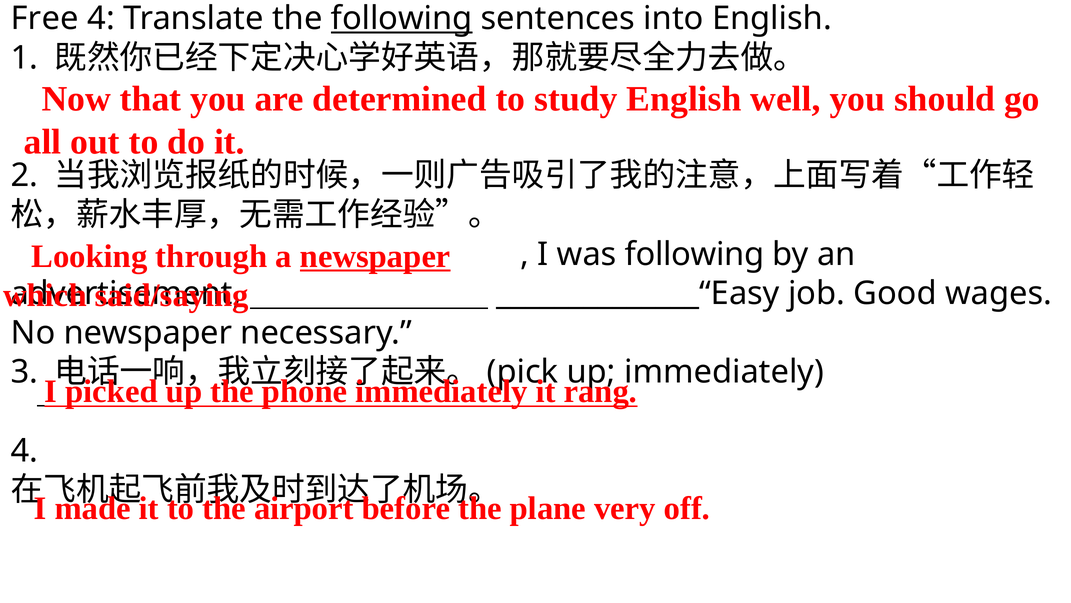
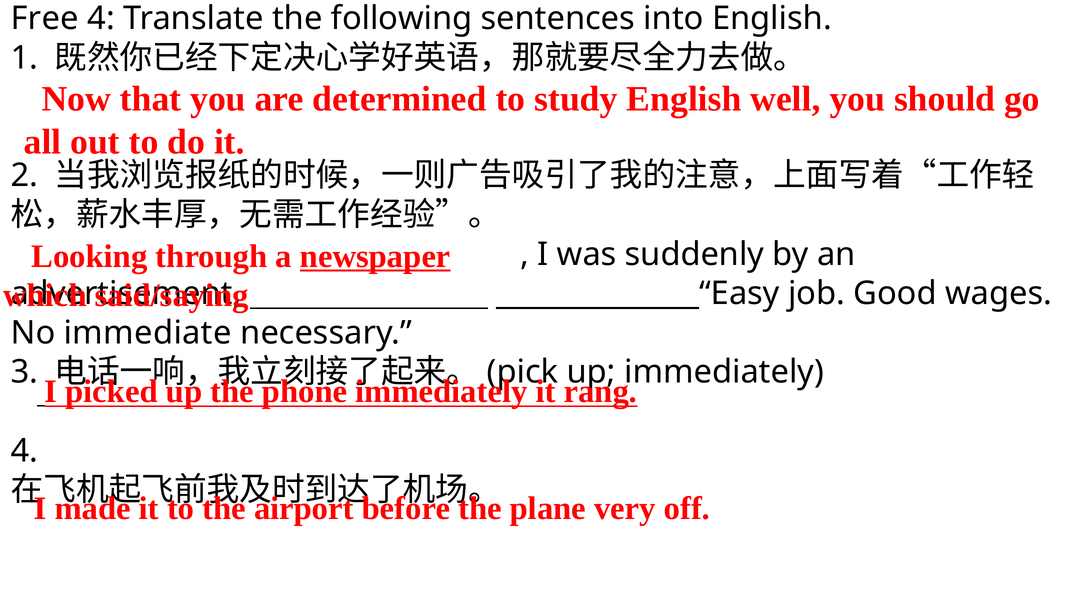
following at (402, 19) underline: present -> none
was following: following -> suddenly
No newspaper: newspaper -> immediate
